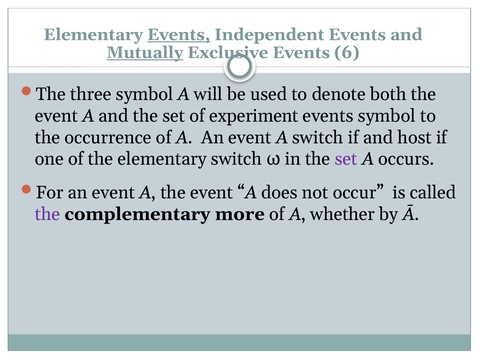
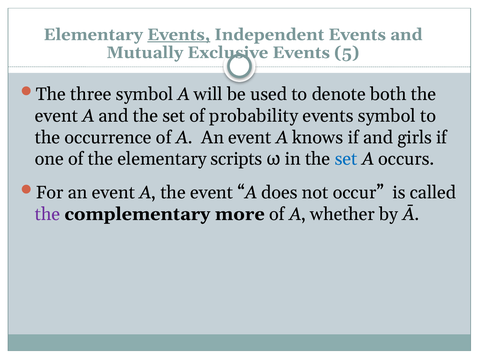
Mutually underline: present -> none
6: 6 -> 5
experiment: experiment -> probability
A switch: switch -> knows
host: host -> girls
elementary switch: switch -> scripts
set at (346, 159) colour: purple -> blue
